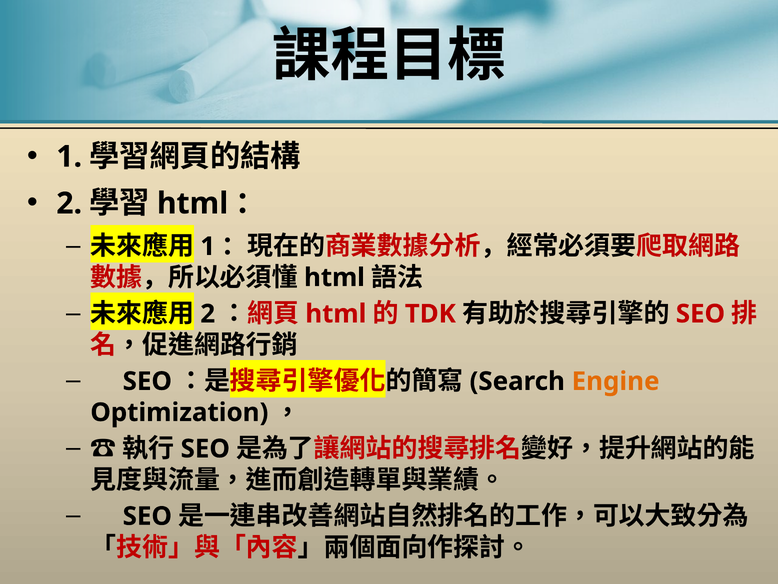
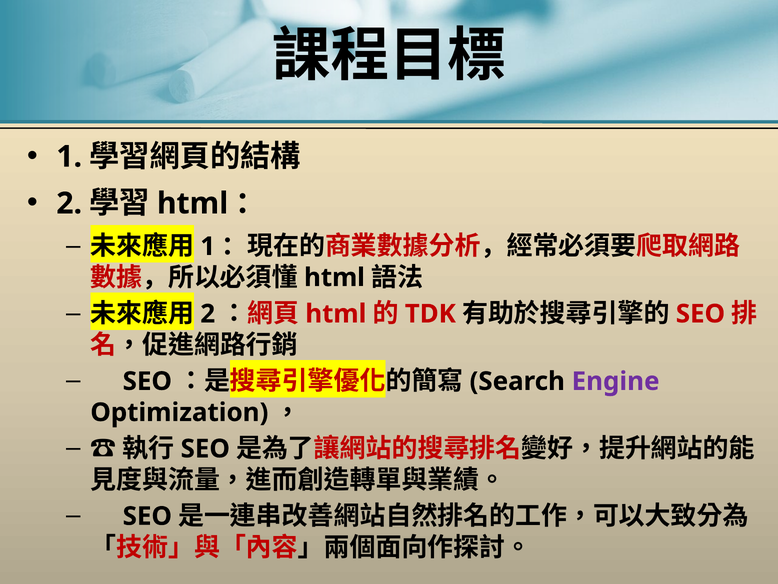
Engine colour: orange -> purple
